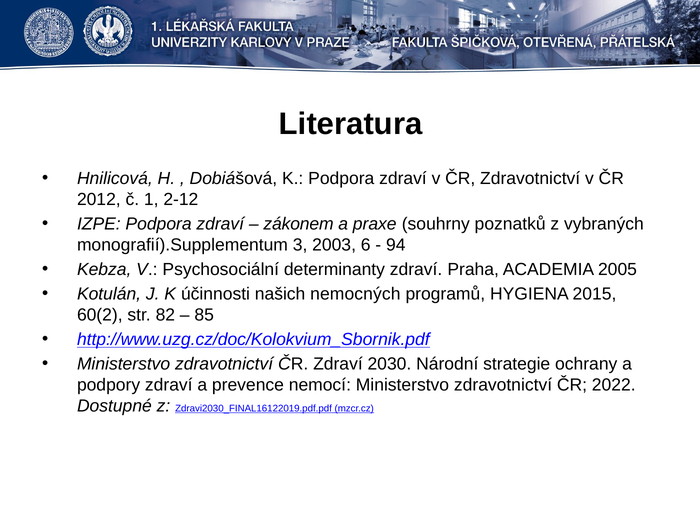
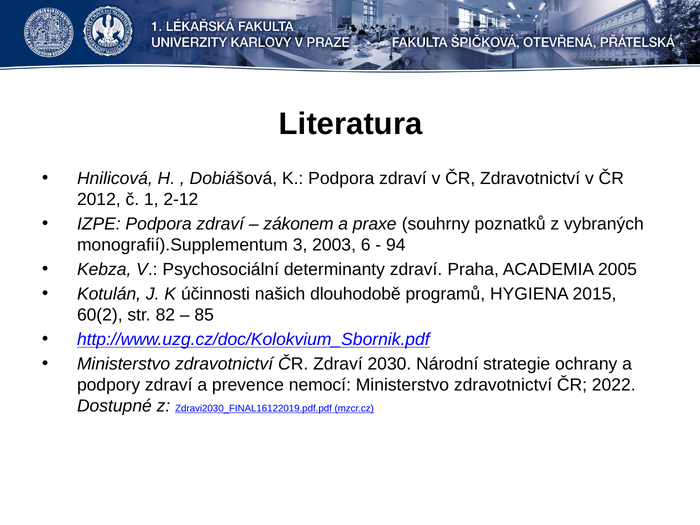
nemocných: nemocných -> dlouhodobě
